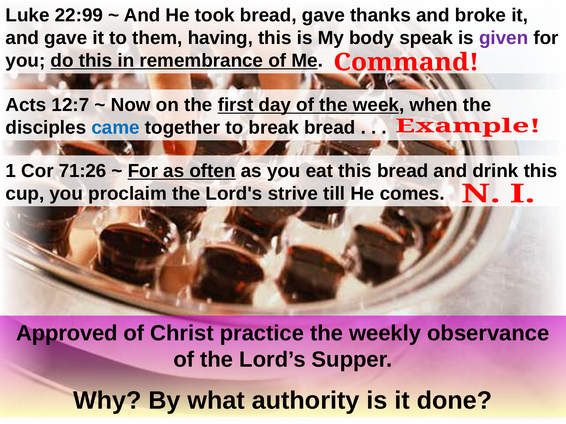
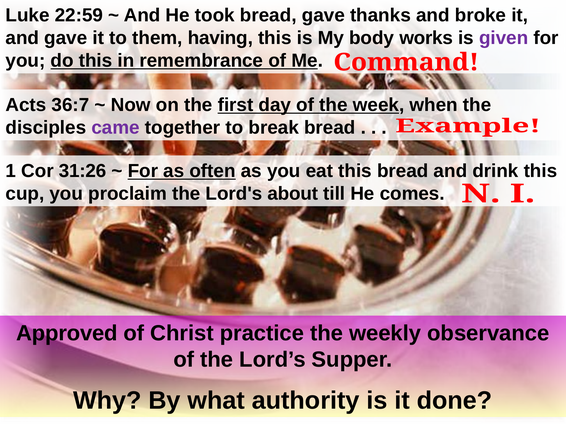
22:99: 22:99 -> 22:59
speak: speak -> works
12:7: 12:7 -> 36:7
came colour: blue -> purple
71:26: 71:26 -> 31:26
strive: strive -> about
